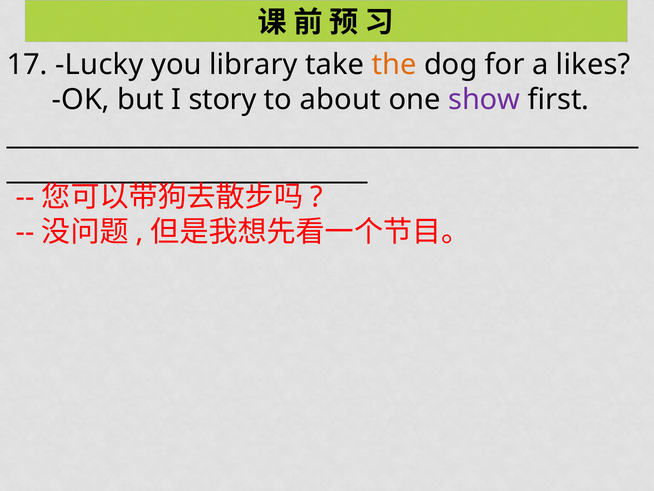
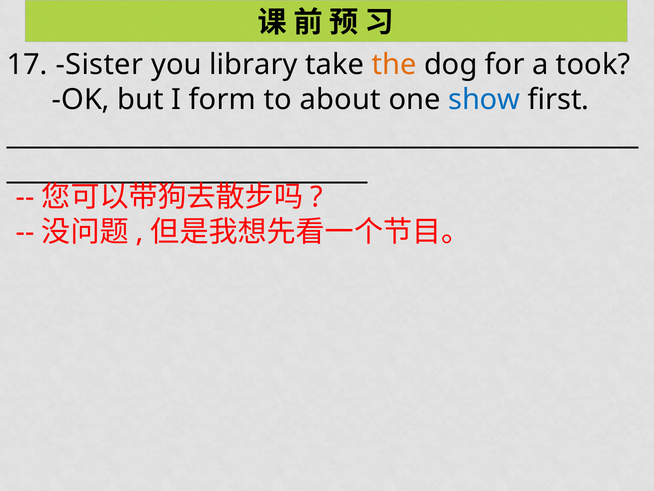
Lucky: Lucky -> Sister
likes: likes -> took
story: story -> form
show colour: purple -> blue
